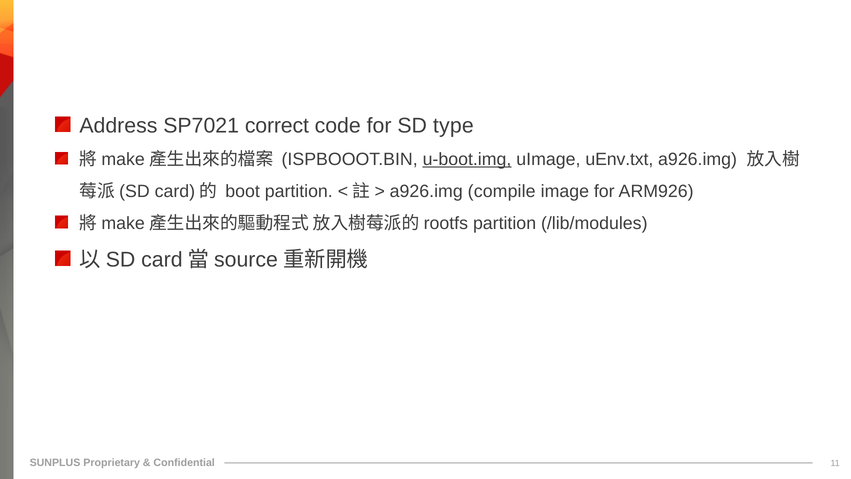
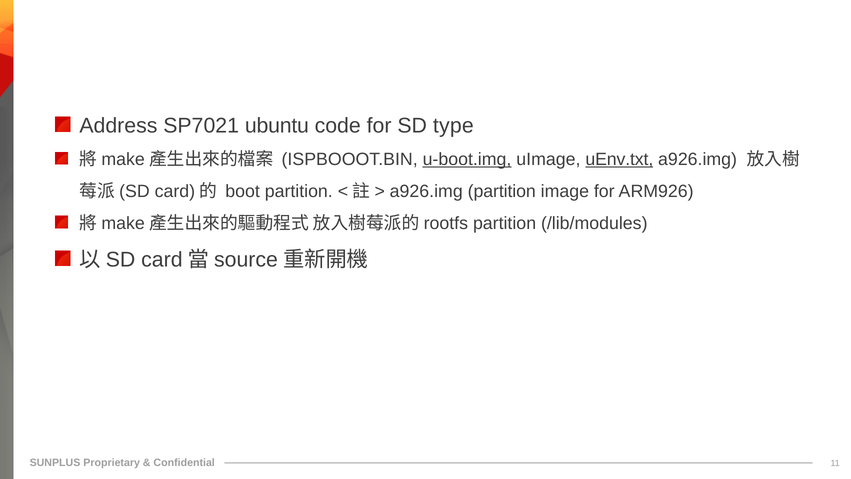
correct: correct -> ubuntu
uEnv.txt underline: none -> present
a926.img compile: compile -> partition
